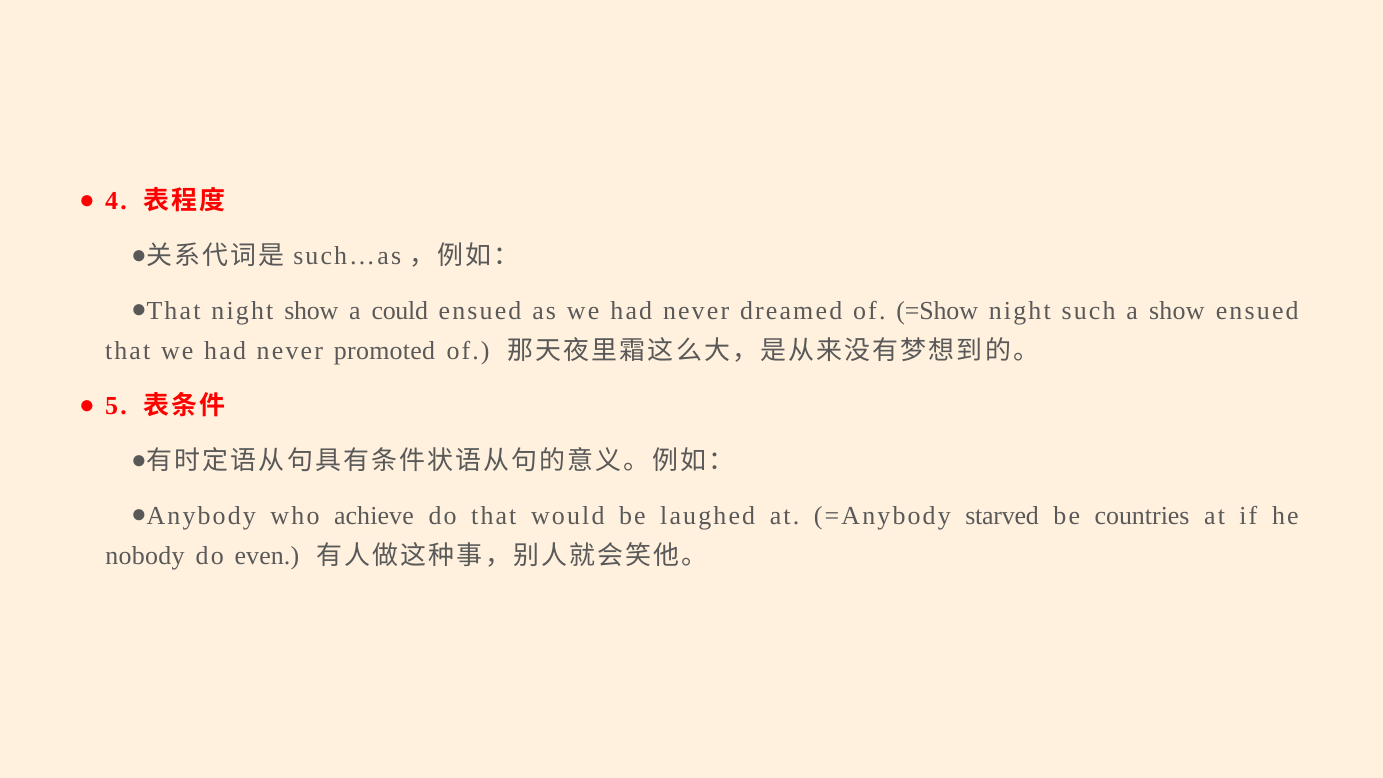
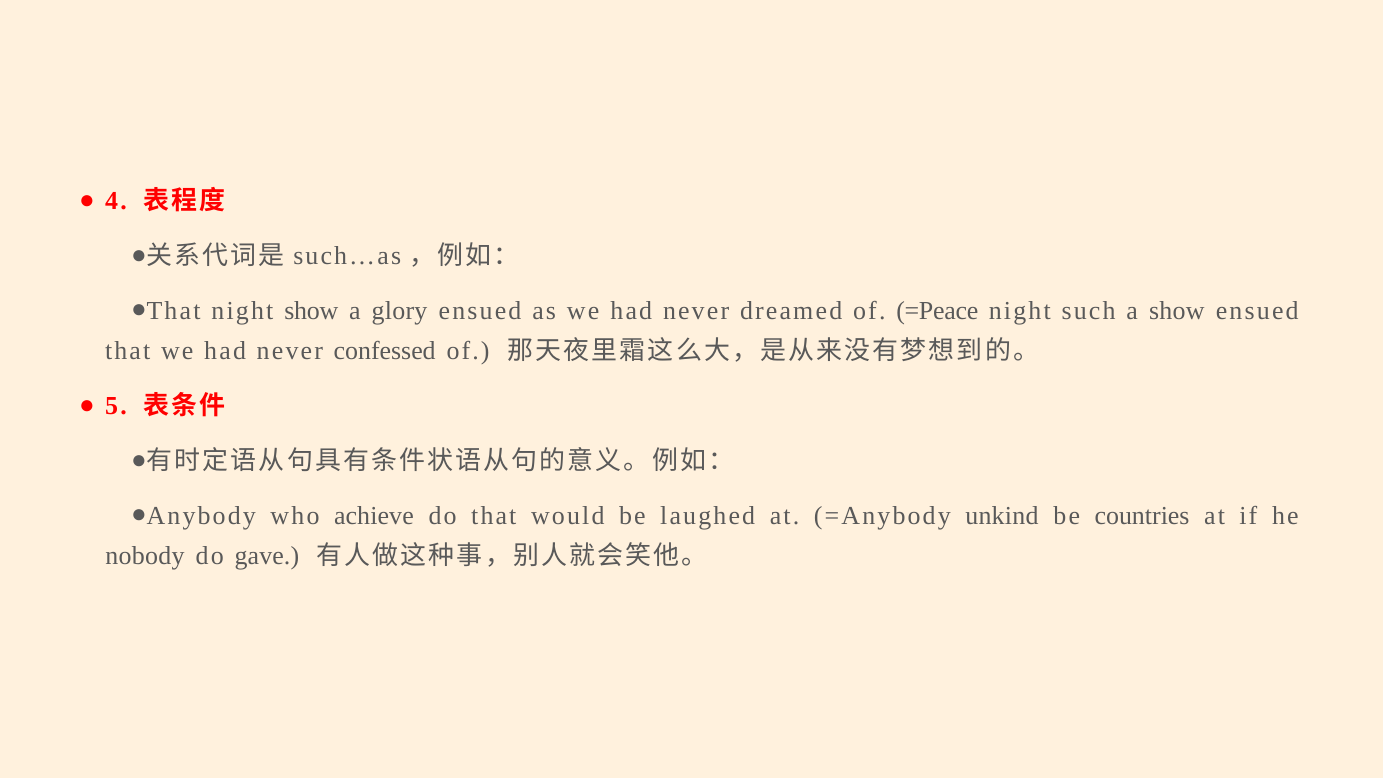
could: could -> glory
=Show: =Show -> =Peace
promoted: promoted -> confessed
starved: starved -> unkind
even: even -> gave
